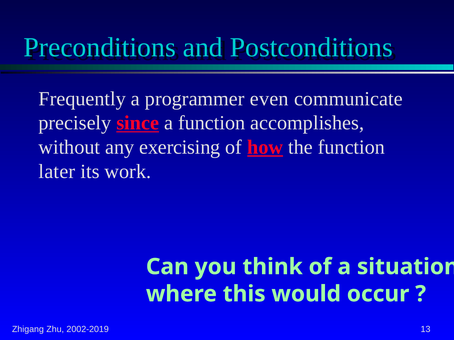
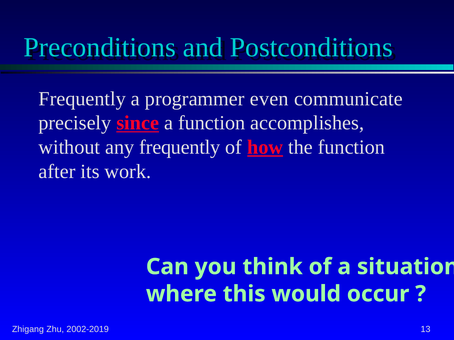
any exercising: exercising -> frequently
later: later -> after
